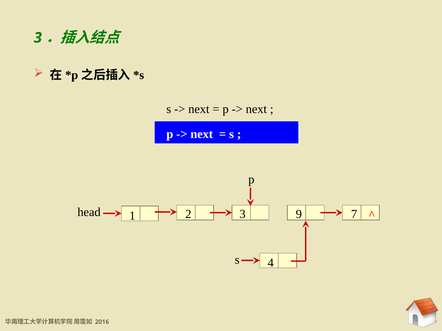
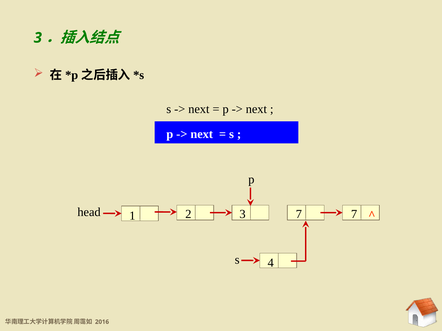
3 9: 9 -> 7
